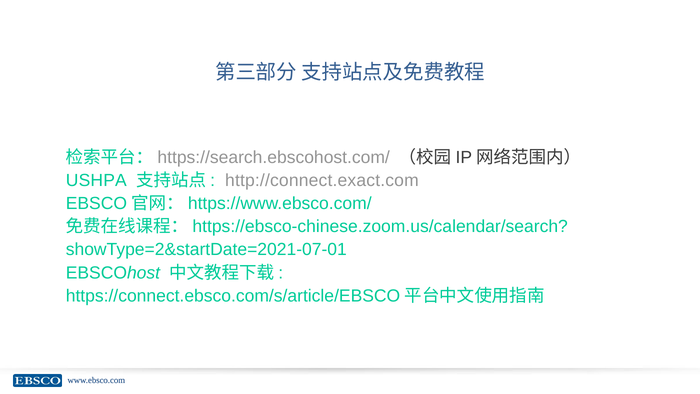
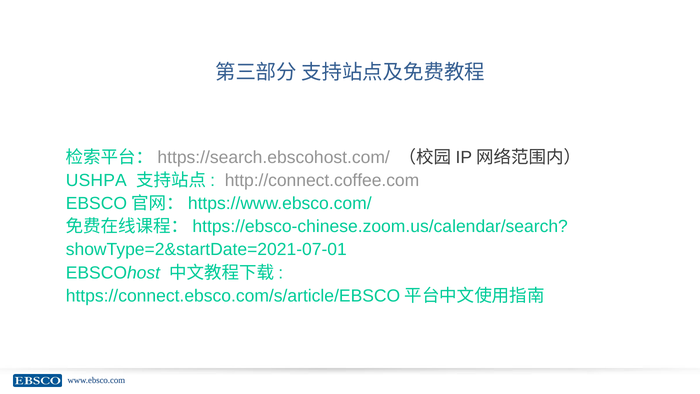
http://connect.exact.com: http://connect.exact.com -> http://connect.coffee.com
